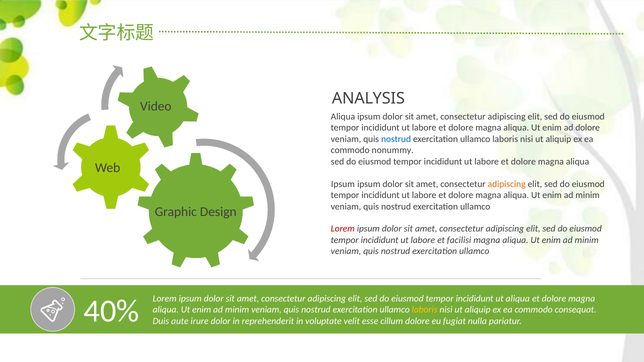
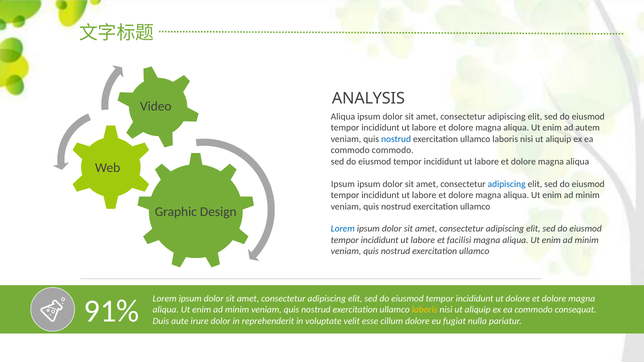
ad dolore: dolore -> autem
commodo nonummy: nonummy -> commodo
adipiscing at (507, 184) colour: orange -> blue
Lorem at (343, 229) colour: red -> blue
ut aliqua: aliqua -> dolore
40%: 40% -> 91%
